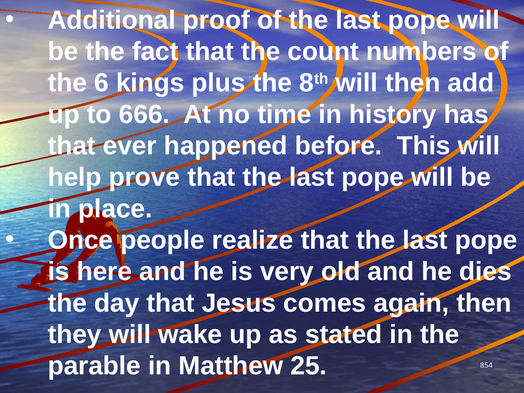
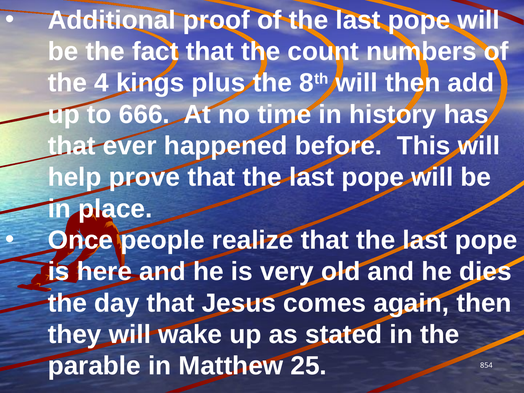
6: 6 -> 4
